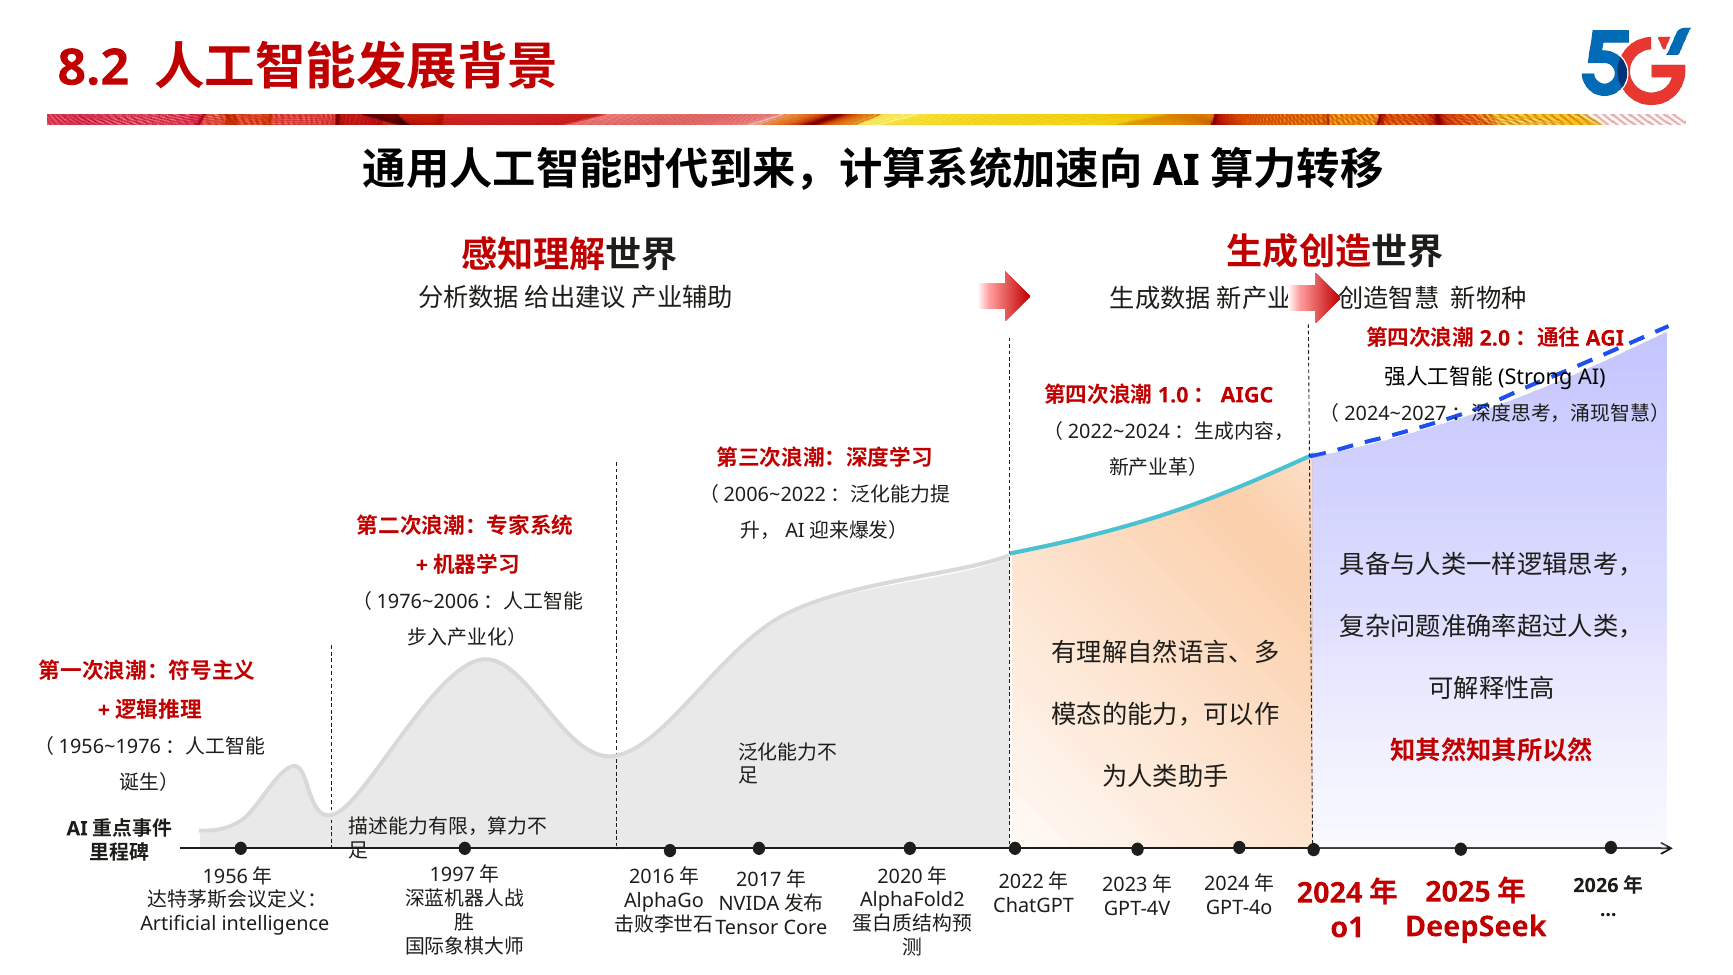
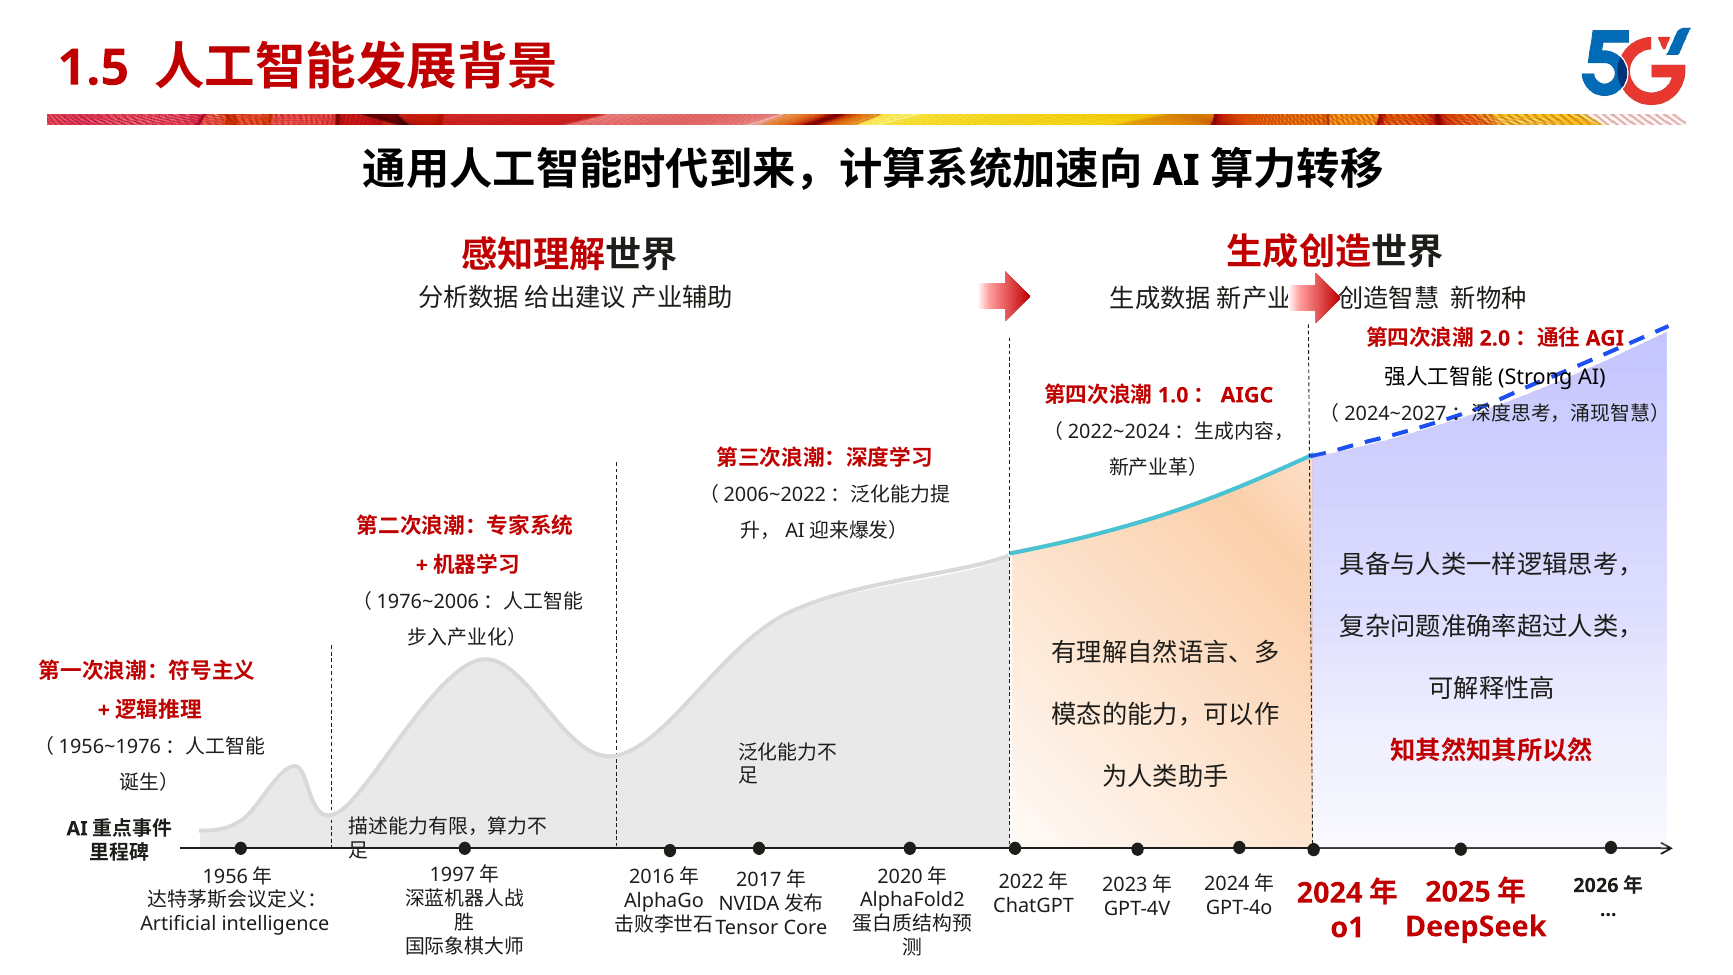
8.2: 8.2 -> 1.5
